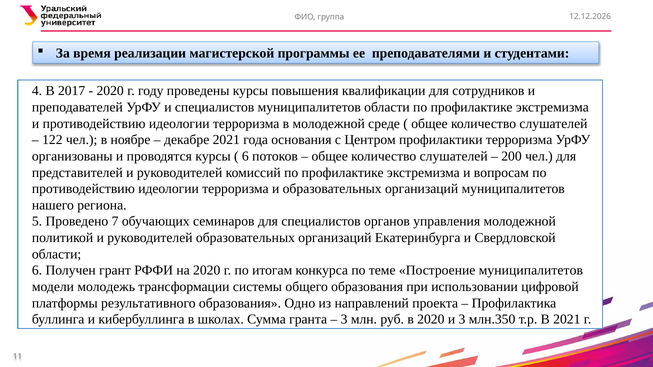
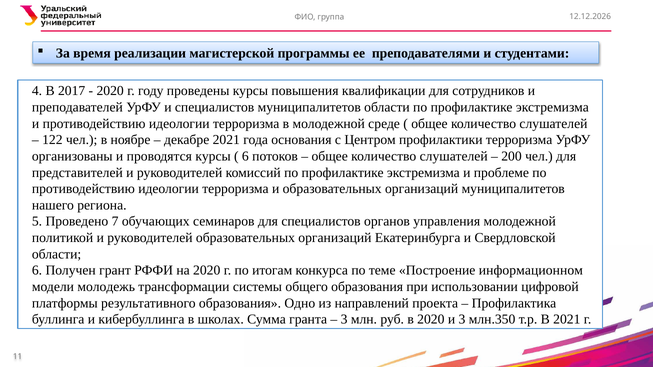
вопросам: вопросам -> проблеме
Построение муниципалитетов: муниципалитетов -> информационном
